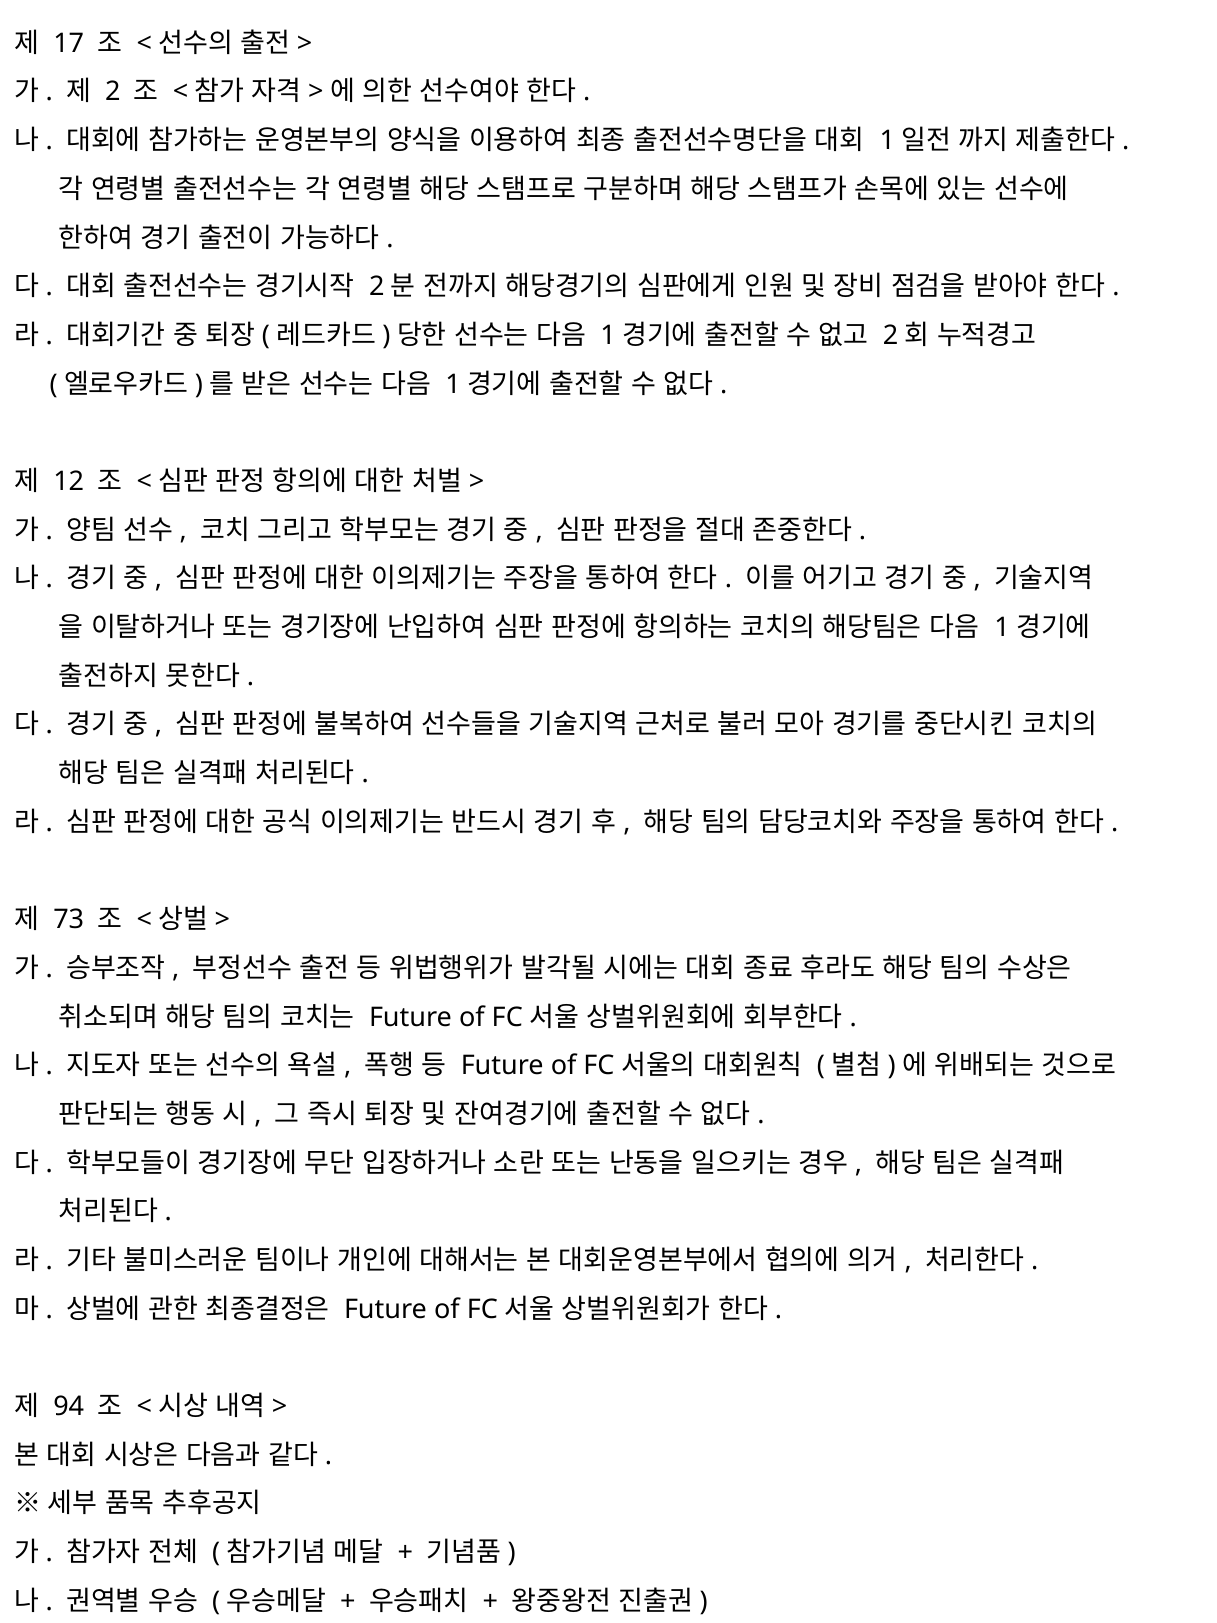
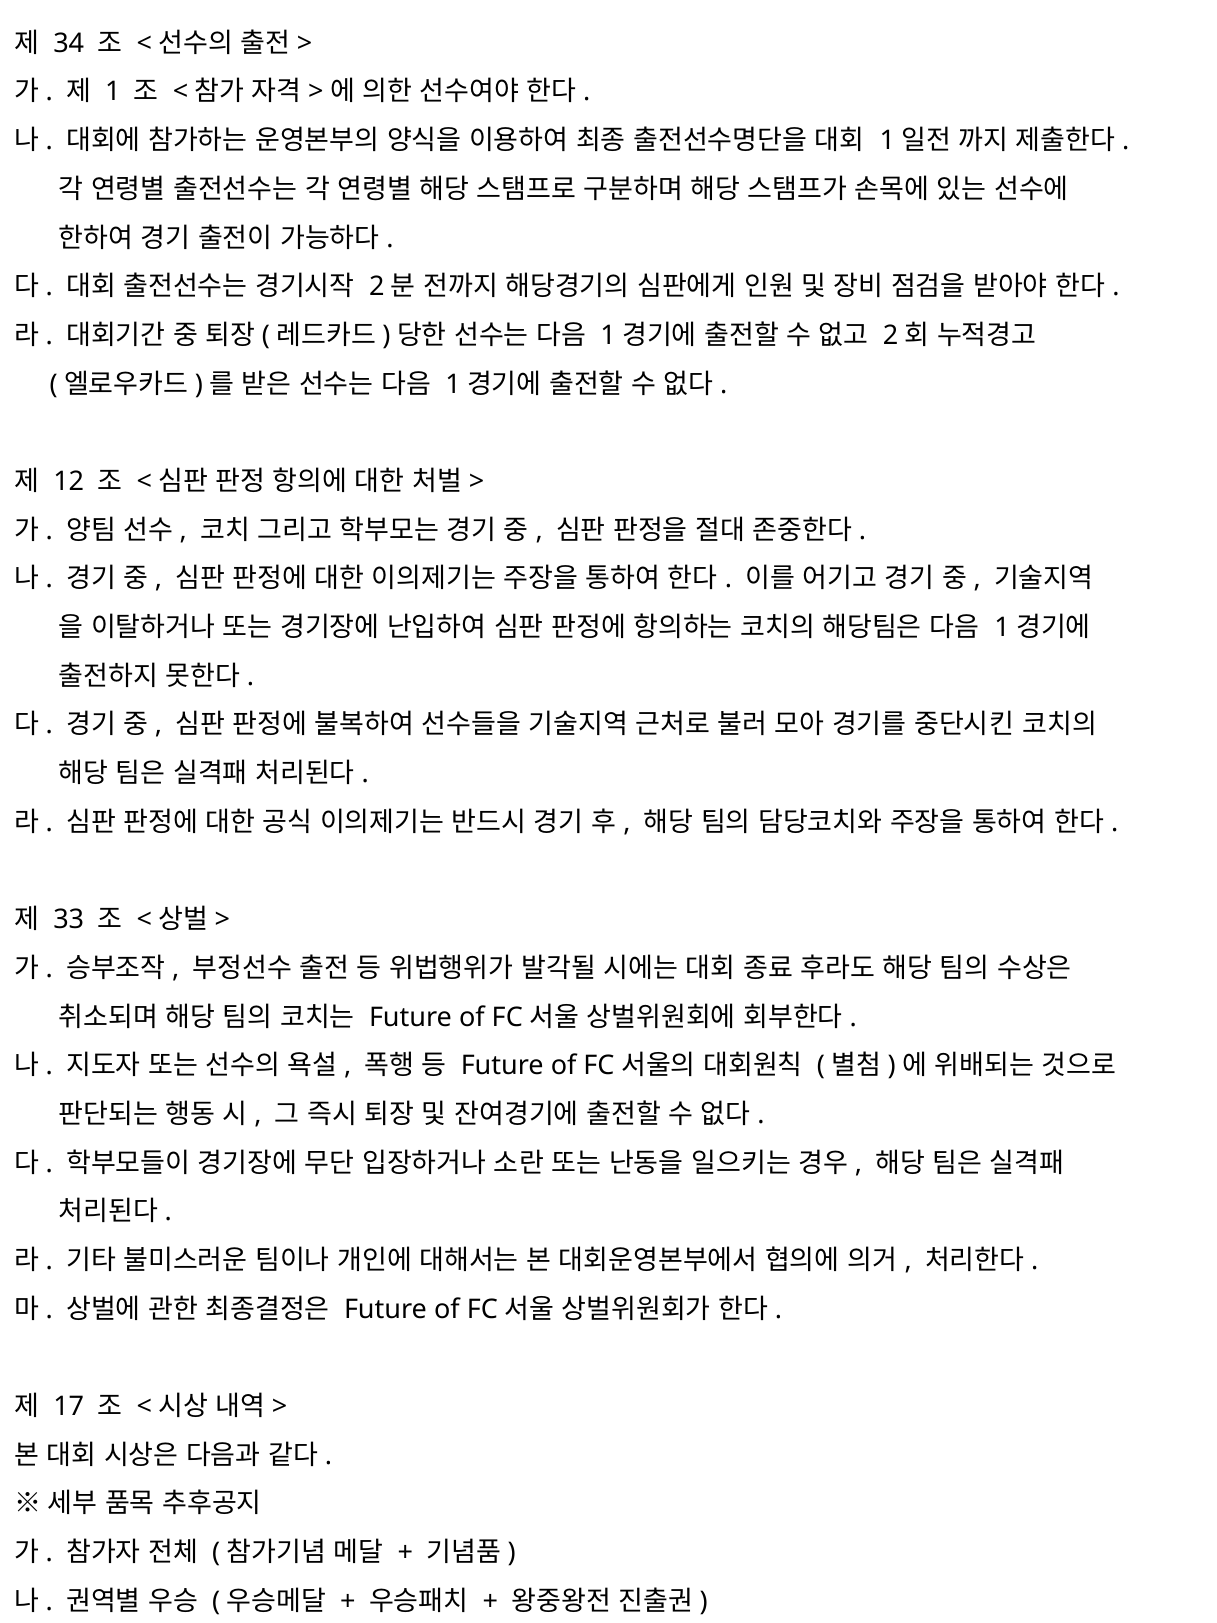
17: 17 -> 34
2: 2 -> 1
73: 73 -> 33
94: 94 -> 17
